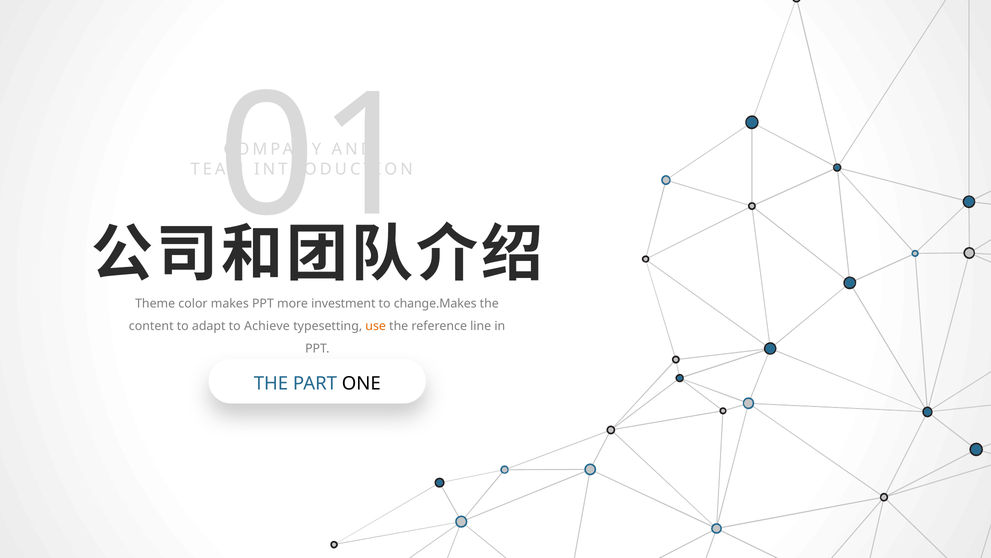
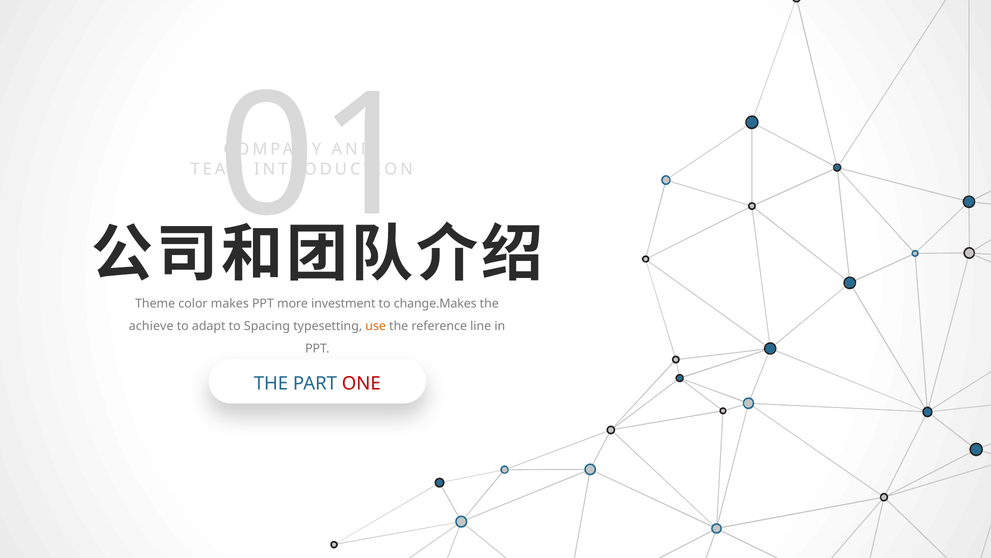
content: content -> achieve
Achieve: Achieve -> Spacing
ONE colour: black -> red
